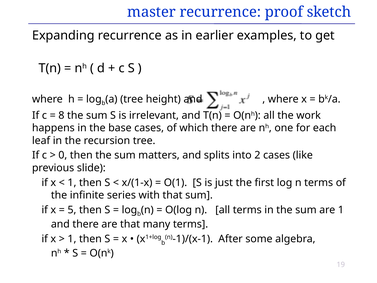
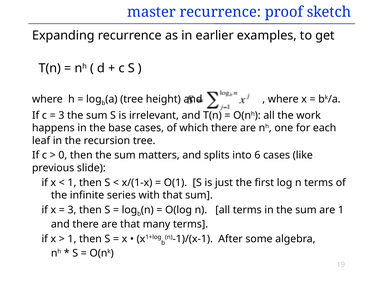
8 at (61, 115): 8 -> 3
2: 2 -> 6
5 at (72, 210): 5 -> 3
